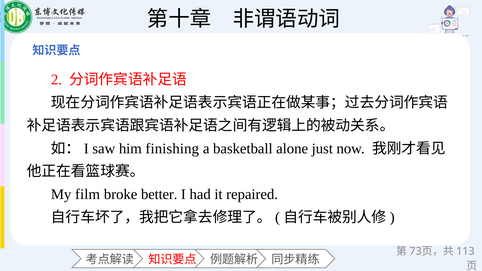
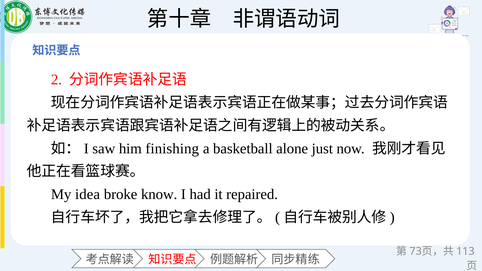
film: film -> idea
better: better -> know
